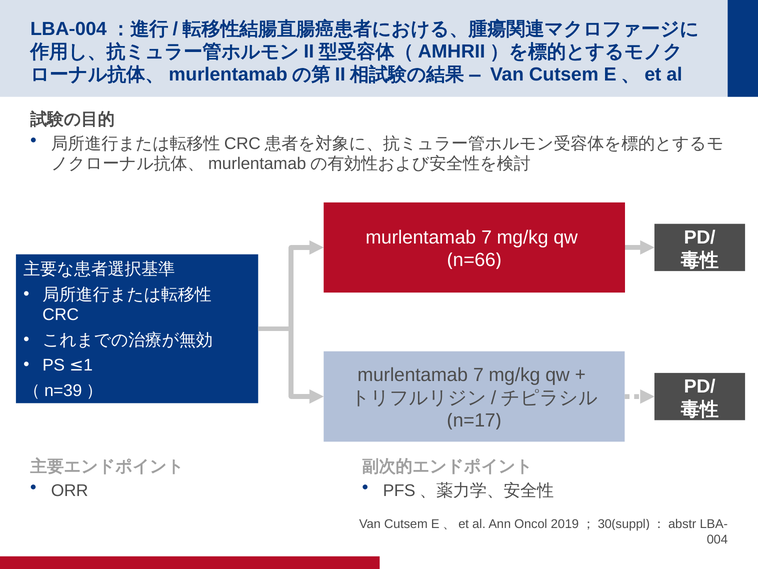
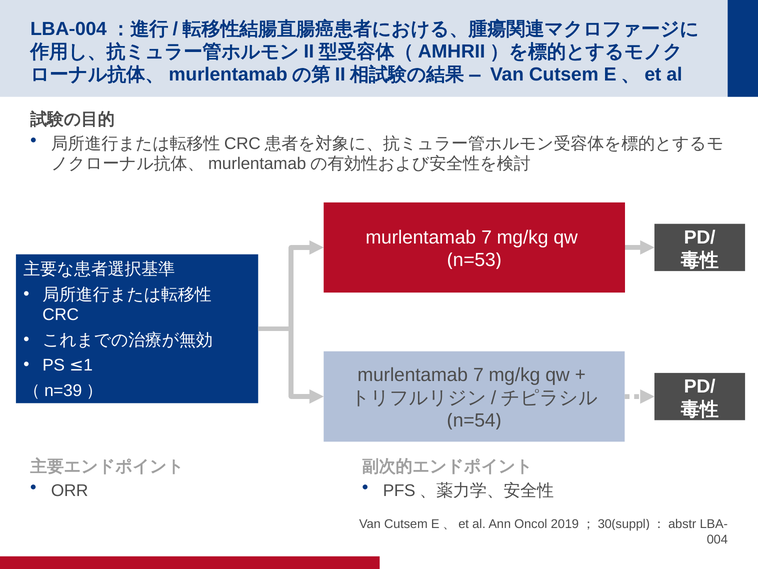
n=66: n=66 -> n=53
n=17: n=17 -> n=54
